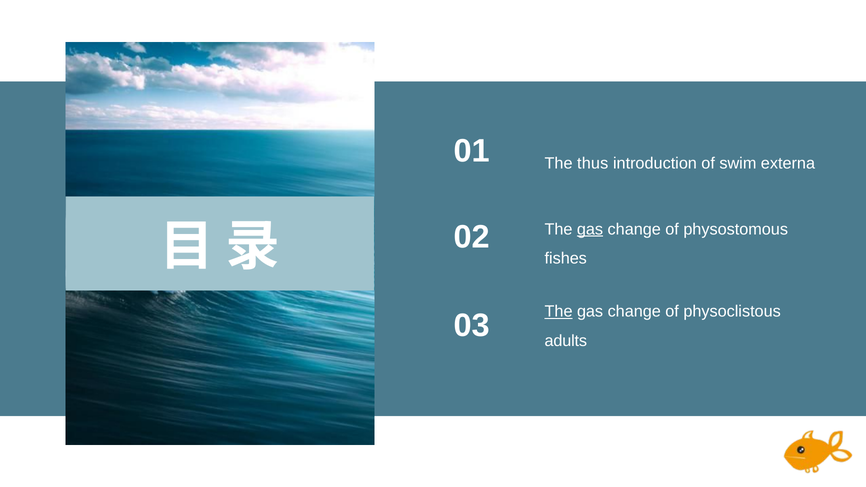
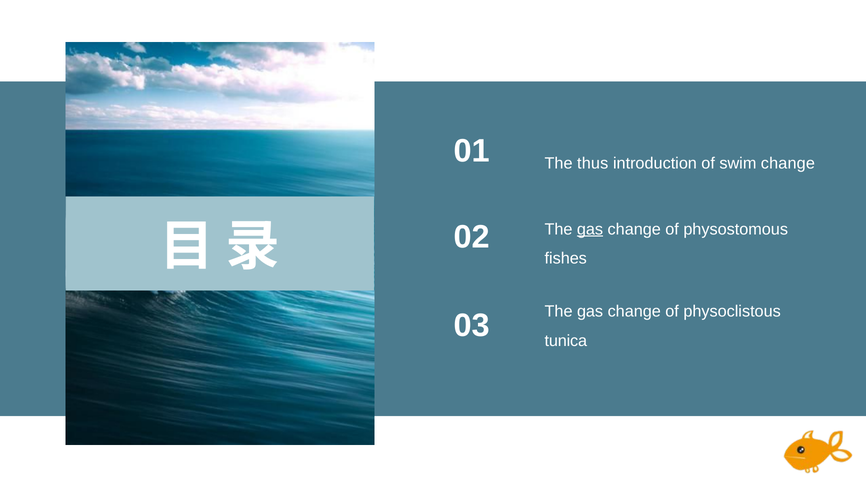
swim externa: externa -> change
The at (559, 312) underline: present -> none
adults: adults -> tunica
